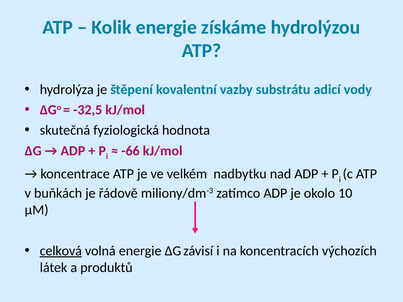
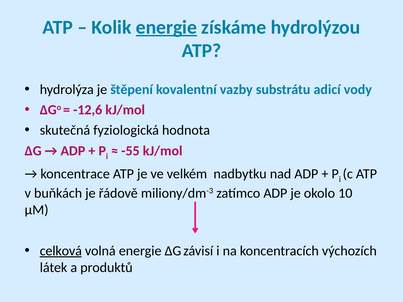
energie at (166, 27) underline: none -> present
-32,5: -32,5 -> -12,6
-66: -66 -> -55
